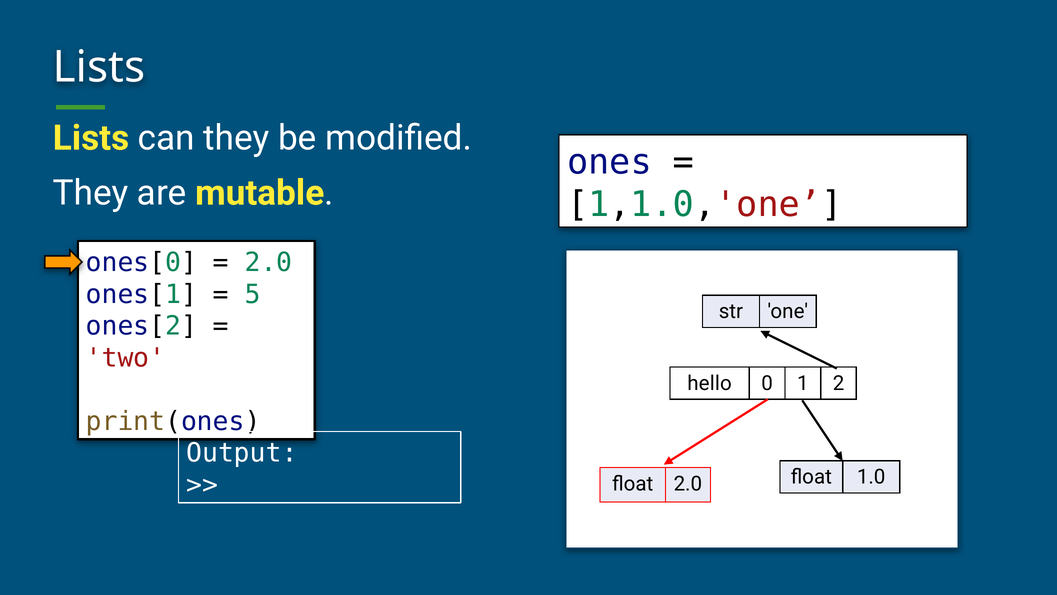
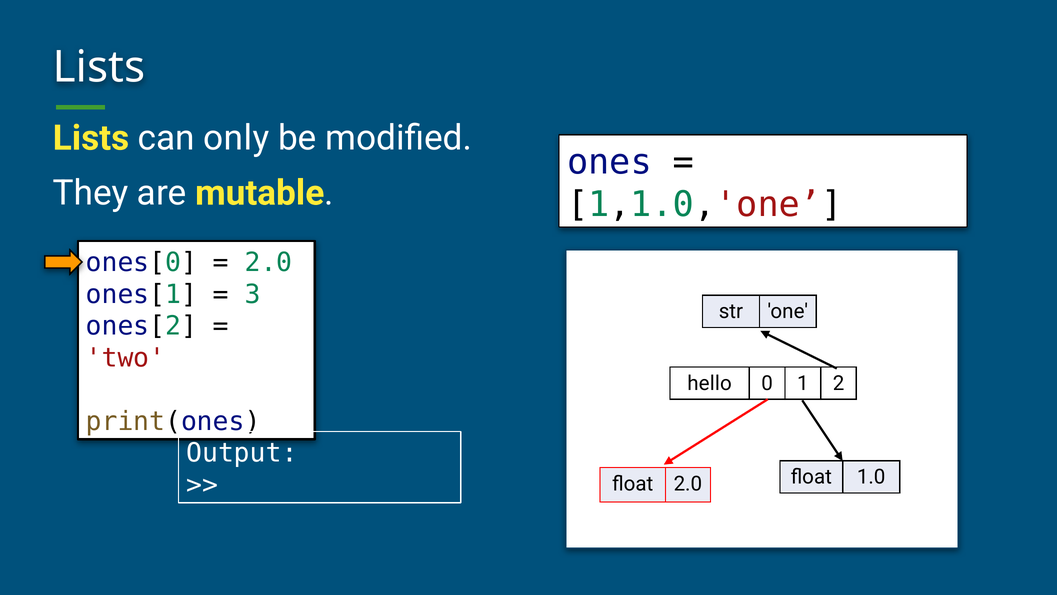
can they: they -> only
5: 5 -> 3
